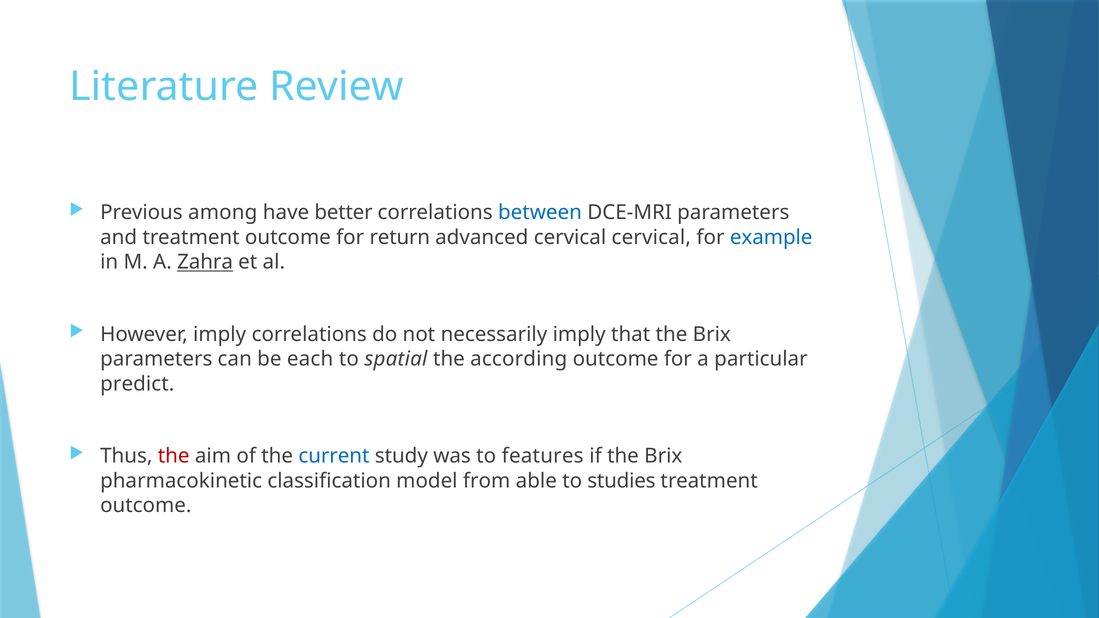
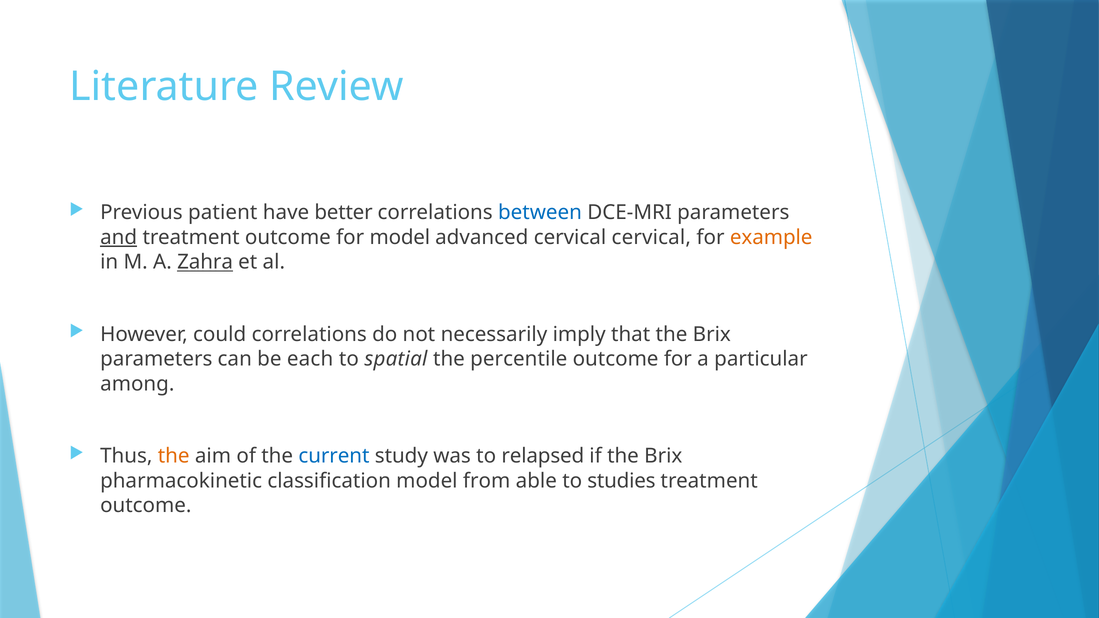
among: among -> patient
and underline: none -> present
for return: return -> model
example colour: blue -> orange
However imply: imply -> could
according: according -> percentile
predict: predict -> among
the at (174, 456) colour: red -> orange
features: features -> relapsed
